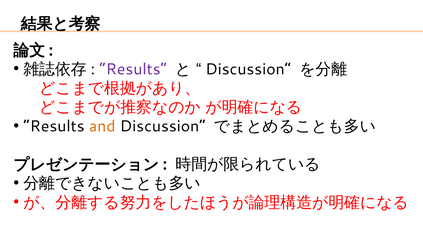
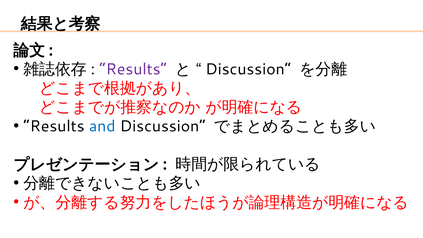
and colour: orange -> blue
